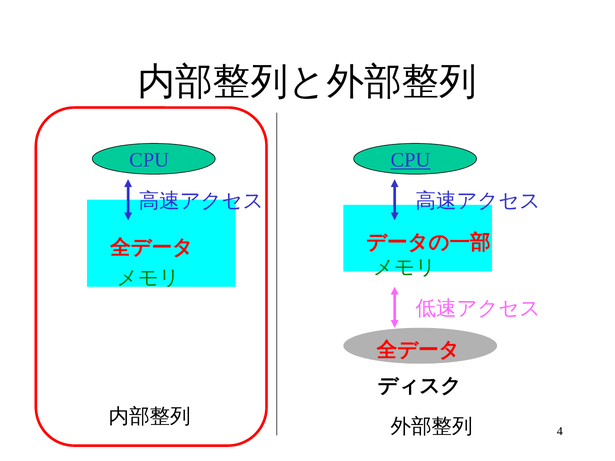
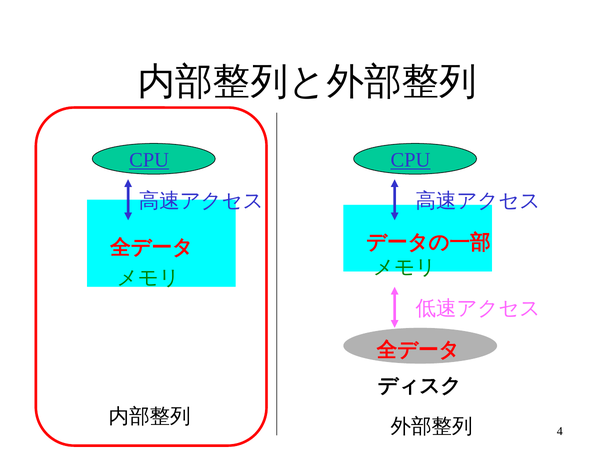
CPU at (149, 160) underline: none -> present
